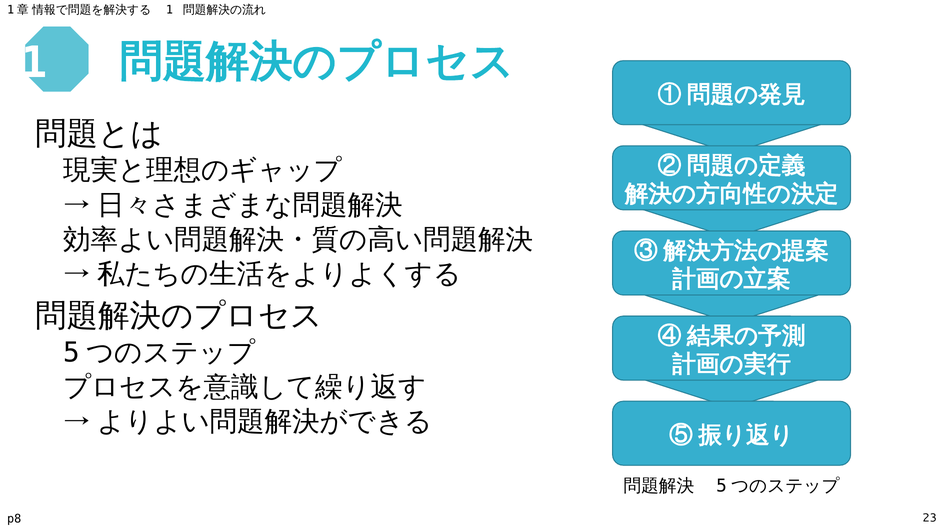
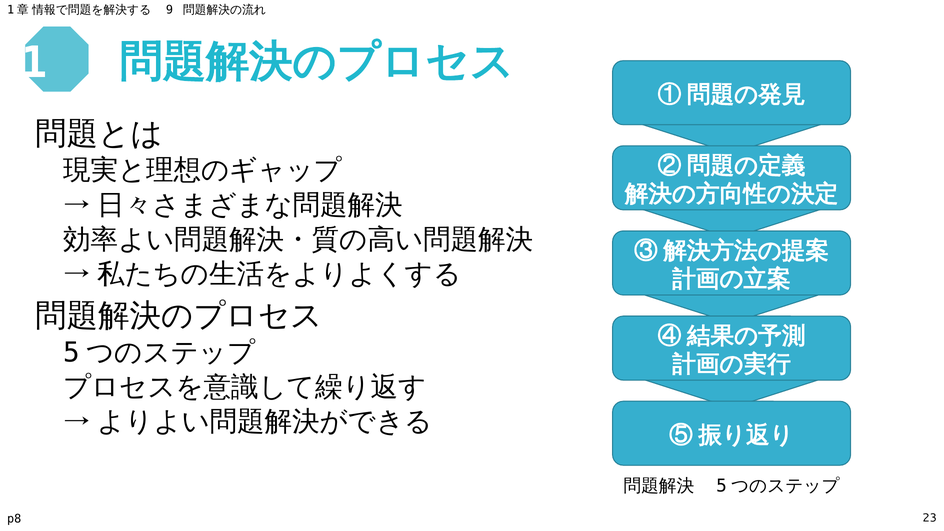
1 at (170, 10): 1 -> 9
